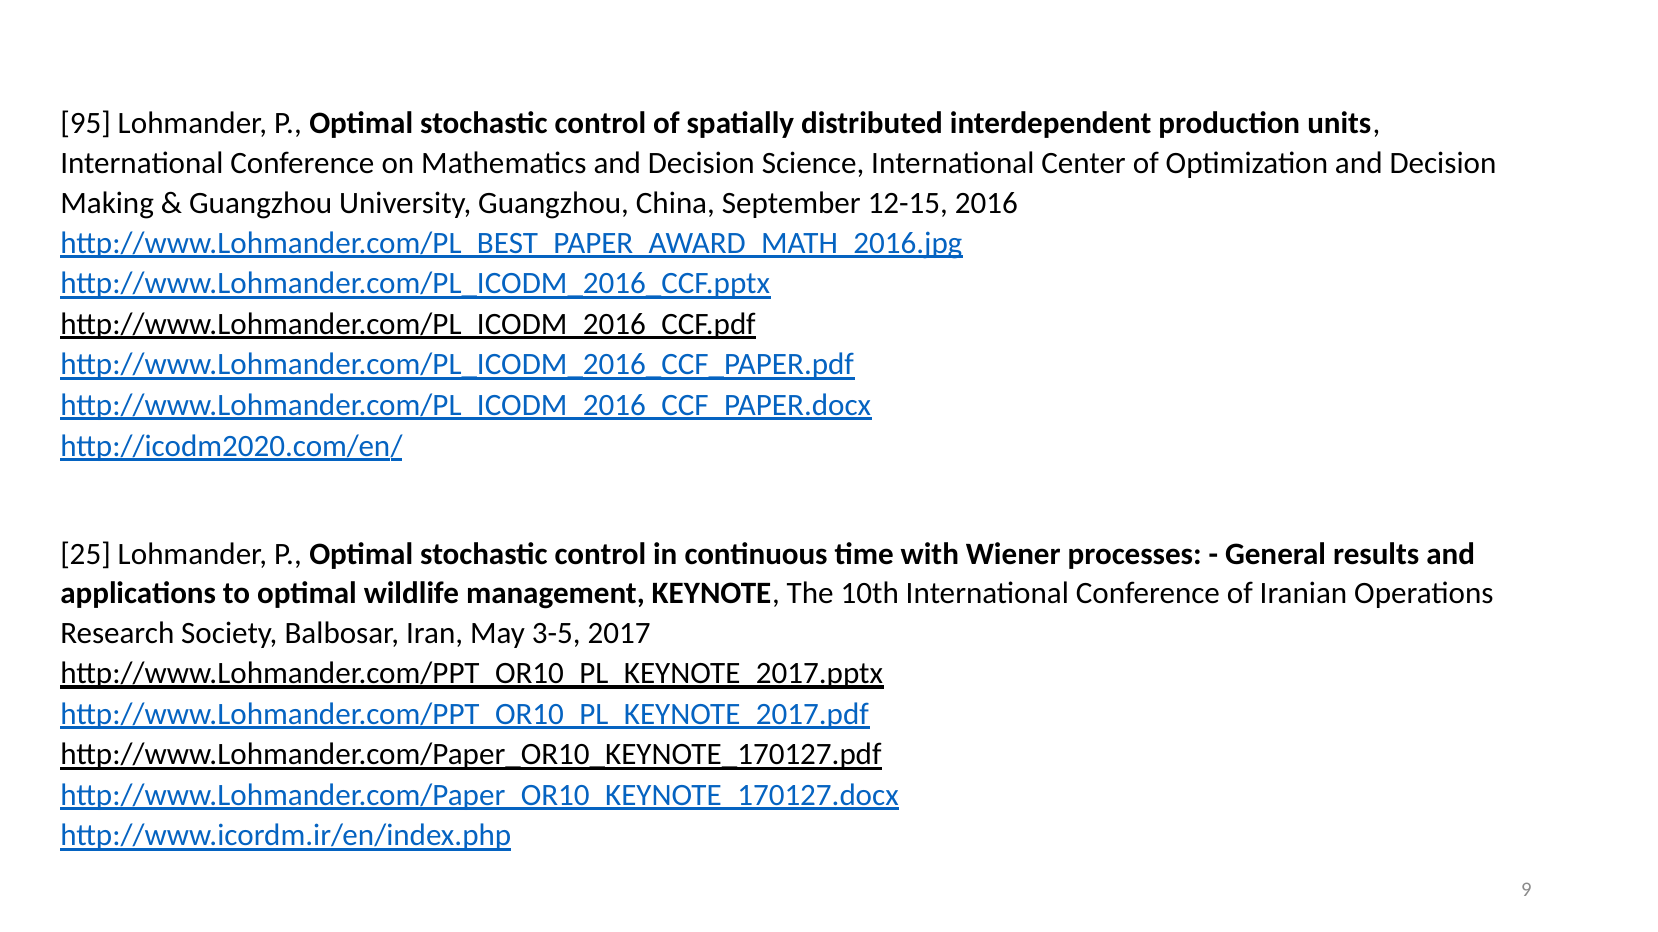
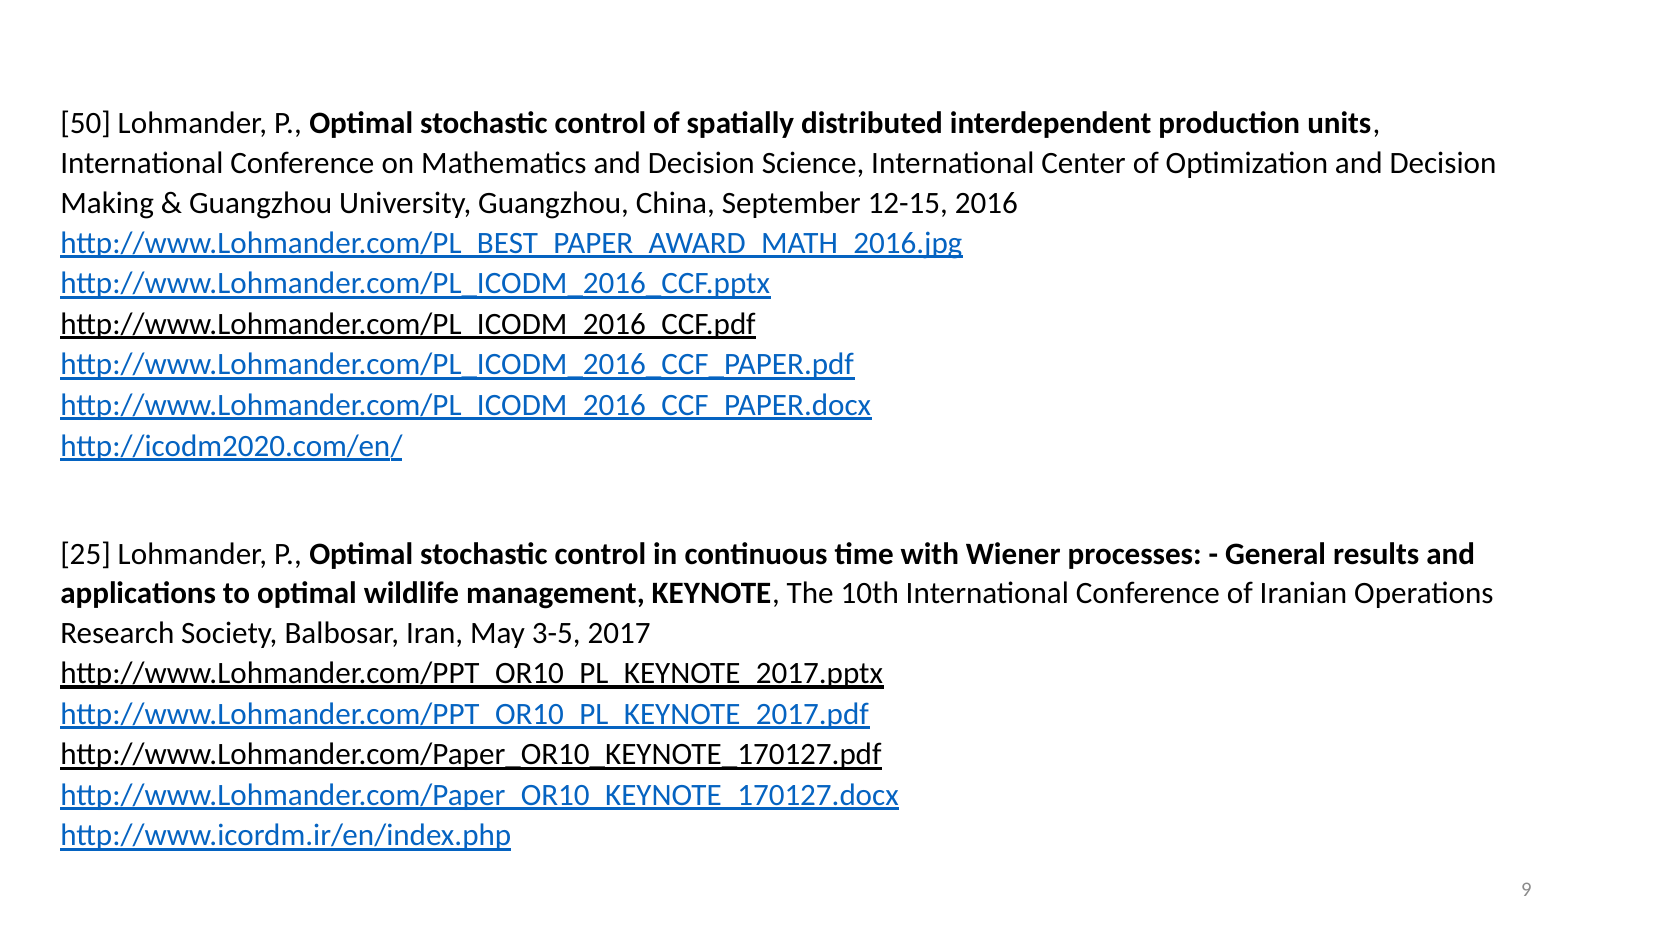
95: 95 -> 50
